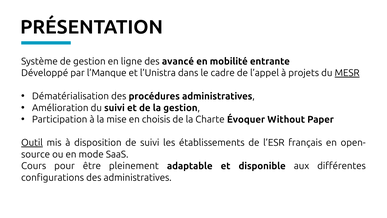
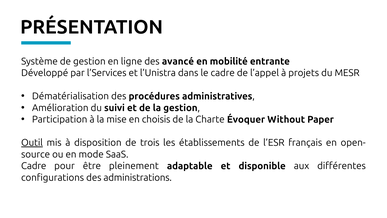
l’Manque: l’Manque -> l’Services
MESR underline: present -> none
de suivi: suivi -> trois
Cours at (34, 166): Cours -> Cadre
des administratives: administratives -> administrations
